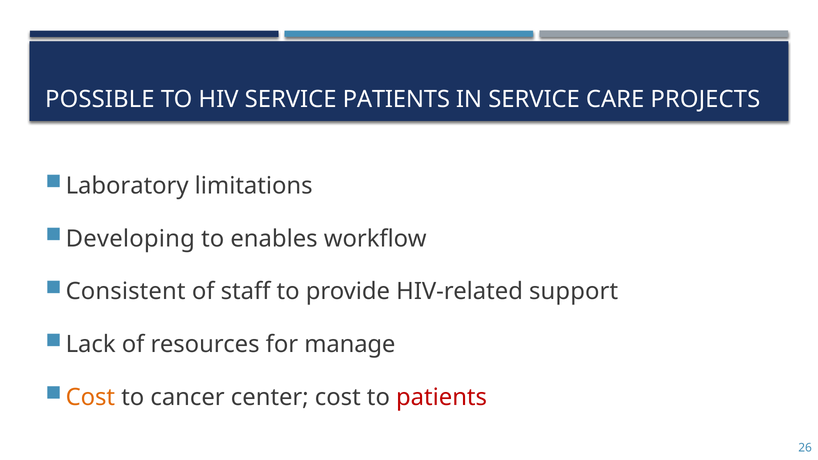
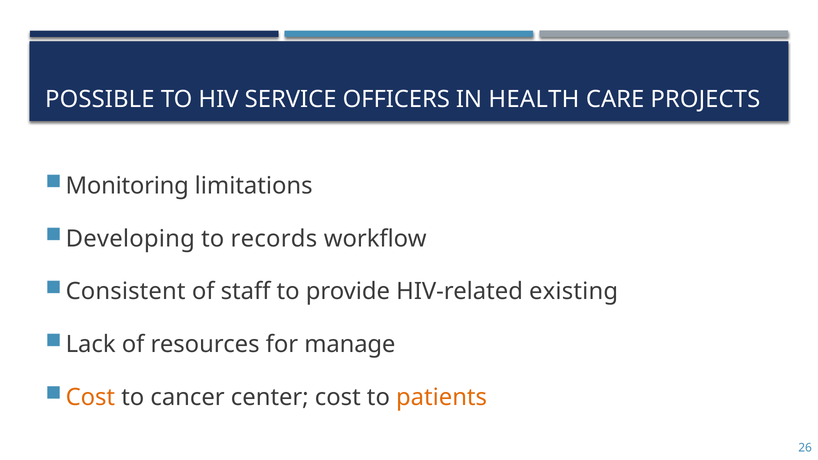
SERVICE PATIENTS: PATIENTS -> OFFICERS
IN SERVICE: SERVICE -> HEALTH
Laboratory: Laboratory -> Monitoring
enables: enables -> records
support: support -> existing
patients at (442, 397) colour: red -> orange
